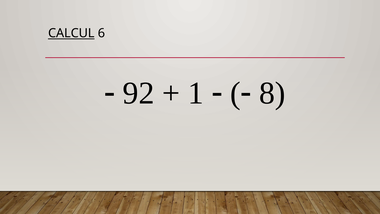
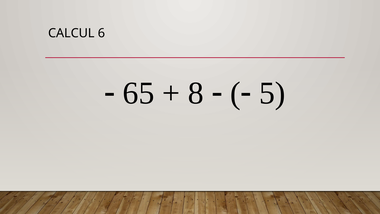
CALCUL underline: present -> none
92: 92 -> 65
1: 1 -> 8
8: 8 -> 5
